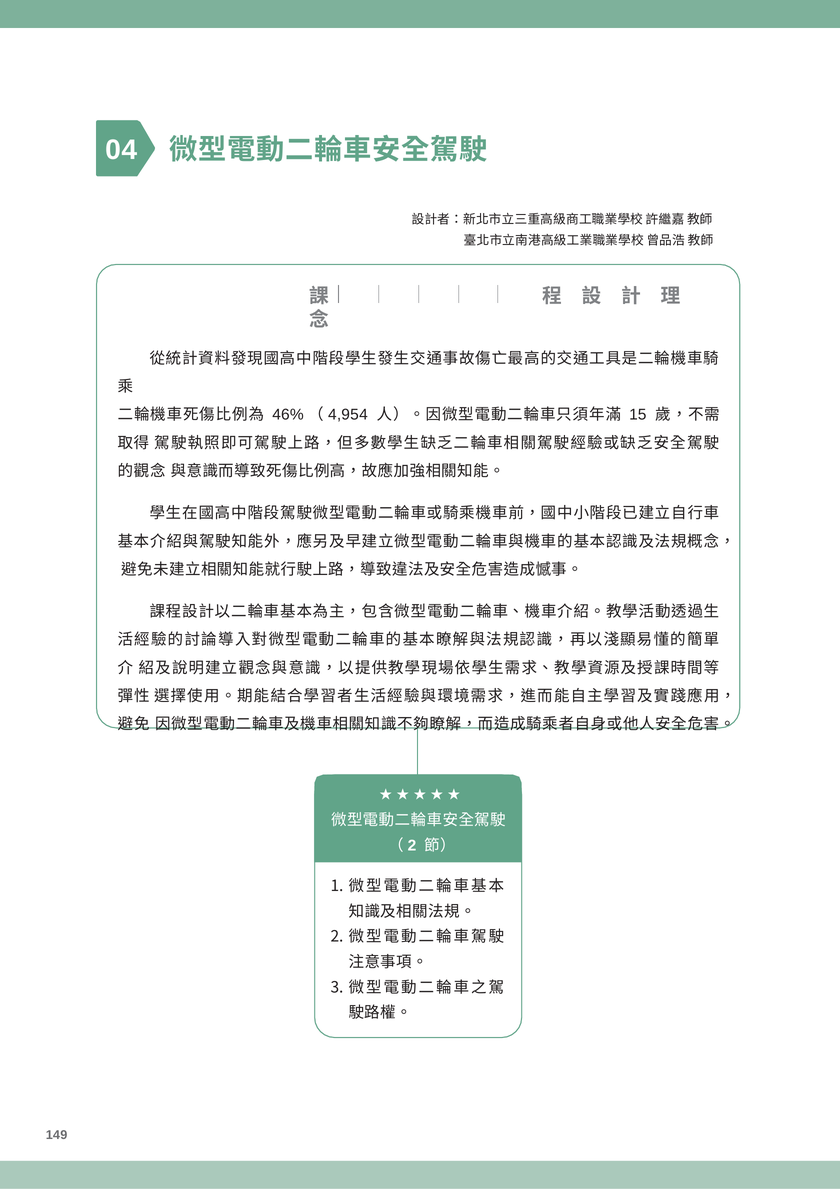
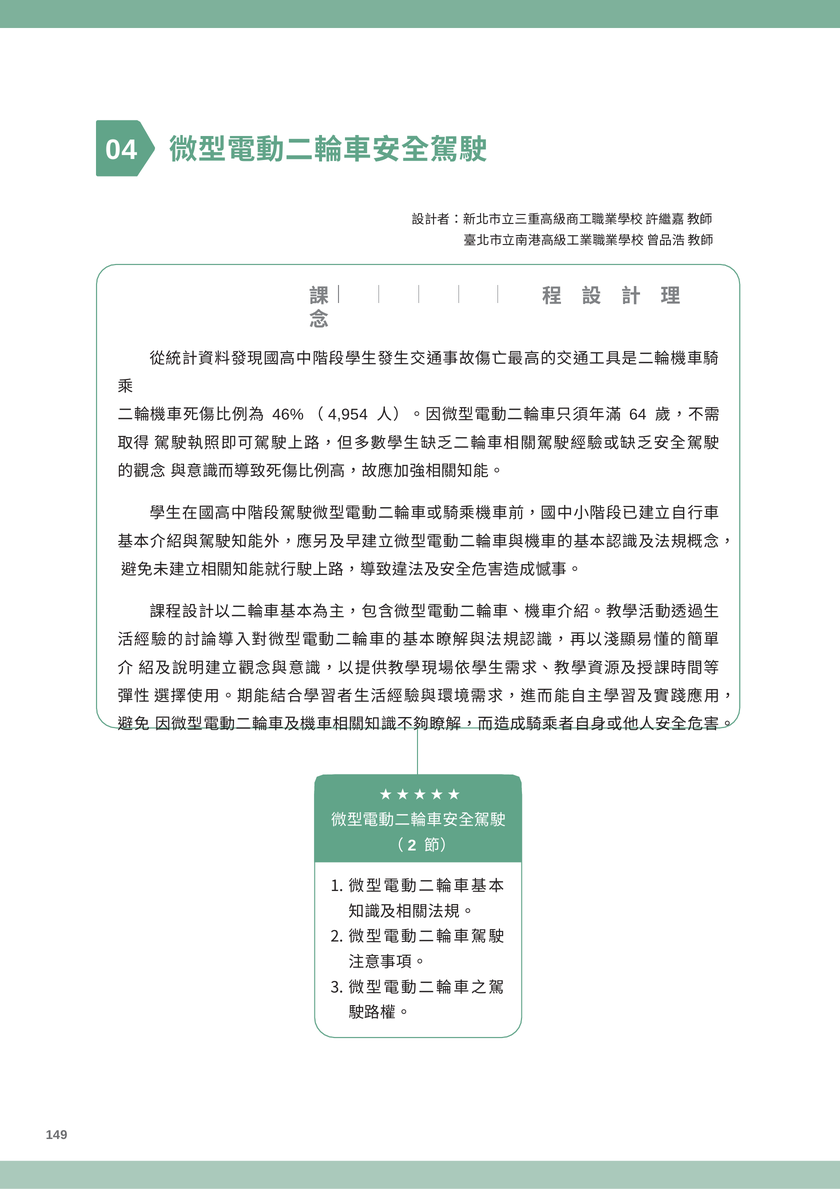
15: 15 -> 64
